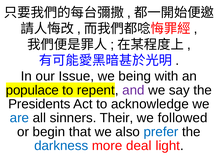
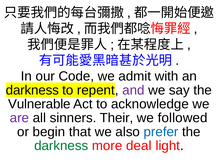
Issue: Issue -> Code
being: being -> admit
populace at (32, 90): populace -> darkness
Presidents: Presidents -> Vulnerable
are colour: blue -> purple
darkness at (61, 146) colour: blue -> green
